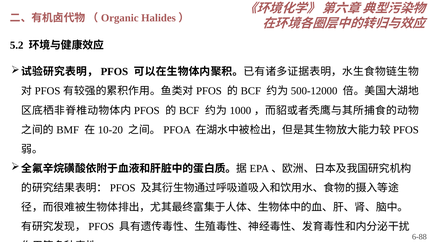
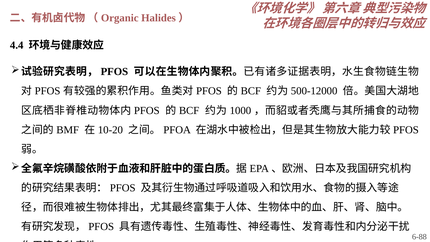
5.2: 5.2 -> 4.4
